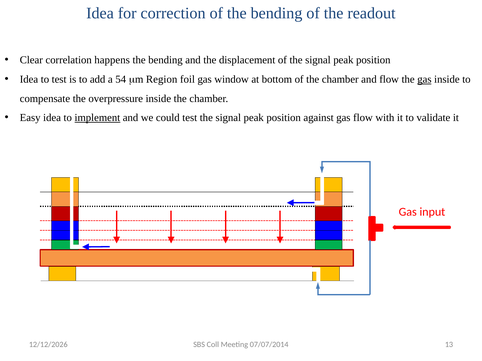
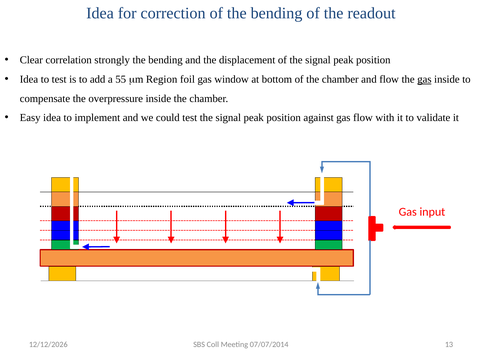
happens: happens -> strongly
54: 54 -> 55
implement underline: present -> none
